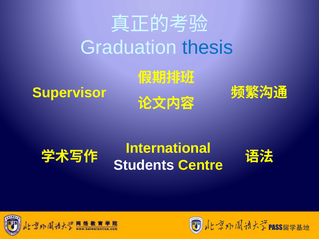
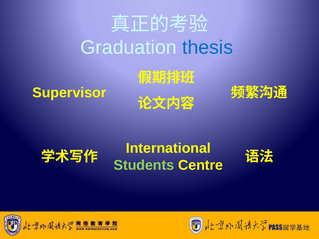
Students colour: white -> light green
